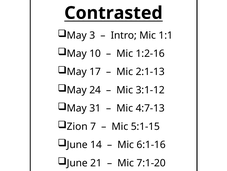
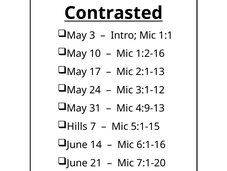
4:7-13: 4:7-13 -> 4:9-13
Zion: Zion -> Hills
